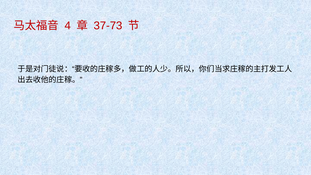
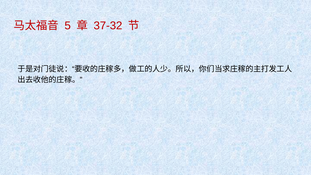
4: 4 -> 5
37-73: 37-73 -> 37-32
